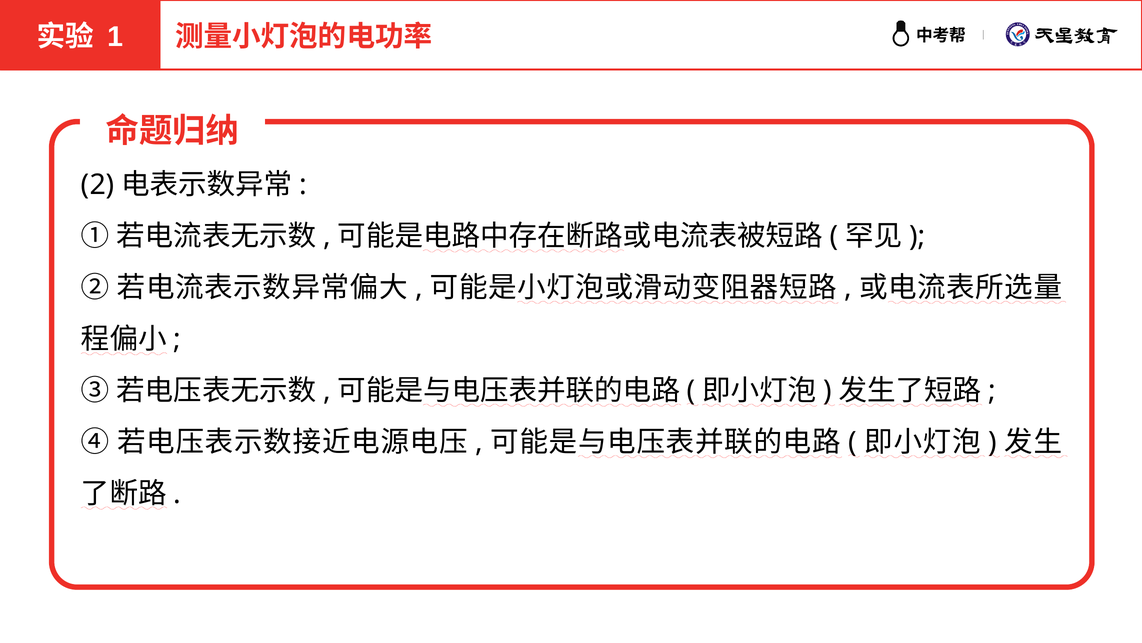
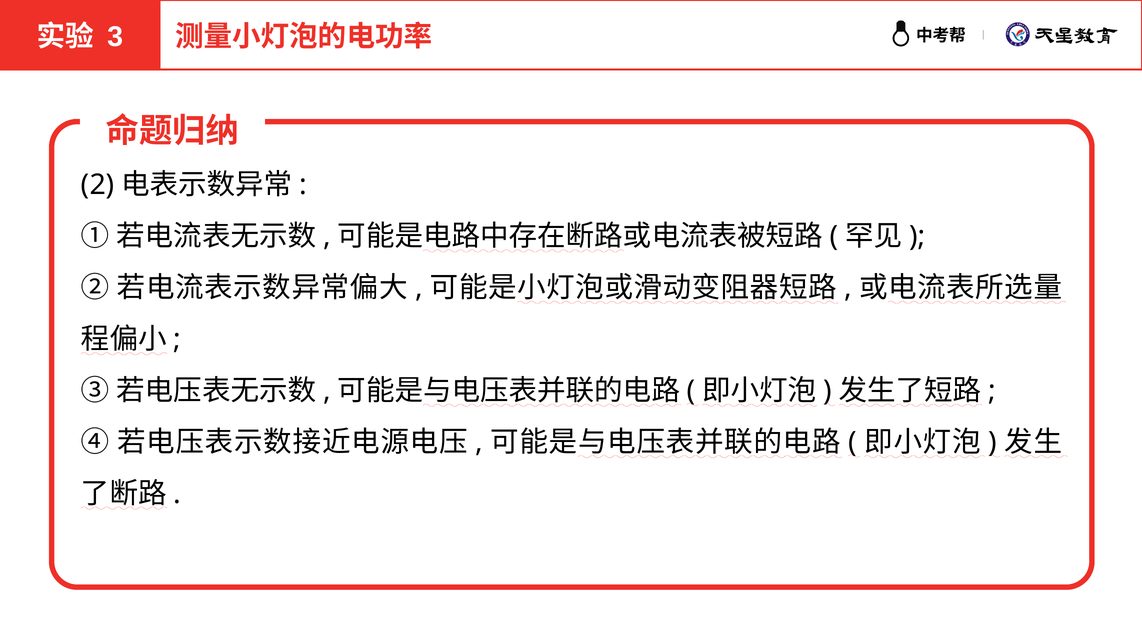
1: 1 -> 3
